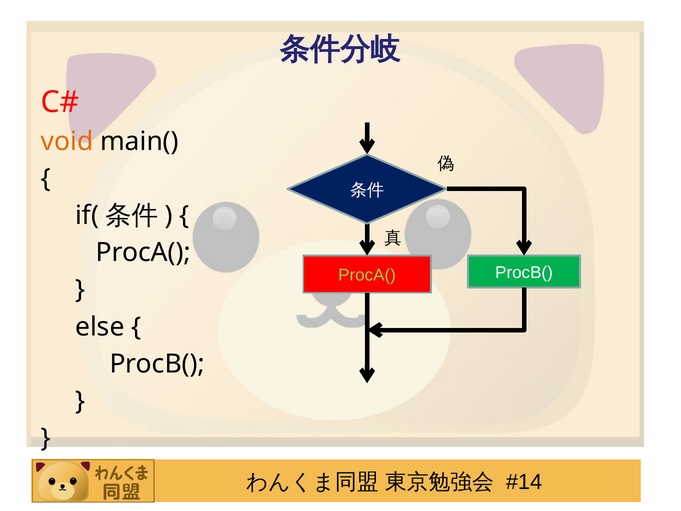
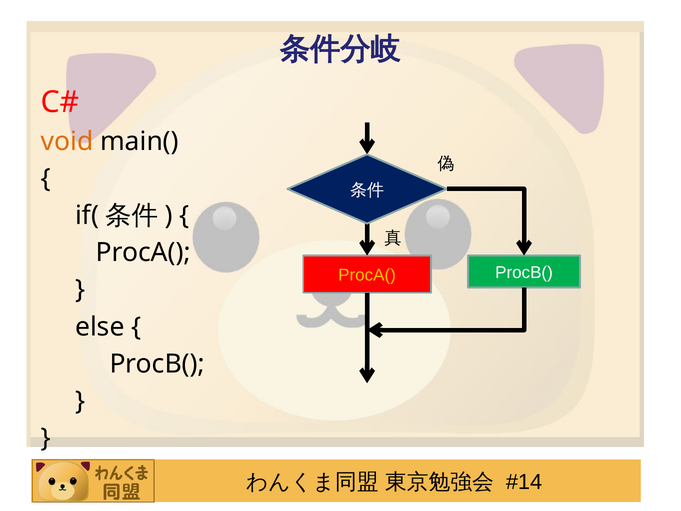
ProcA( at (367, 275) colour: light green -> yellow
